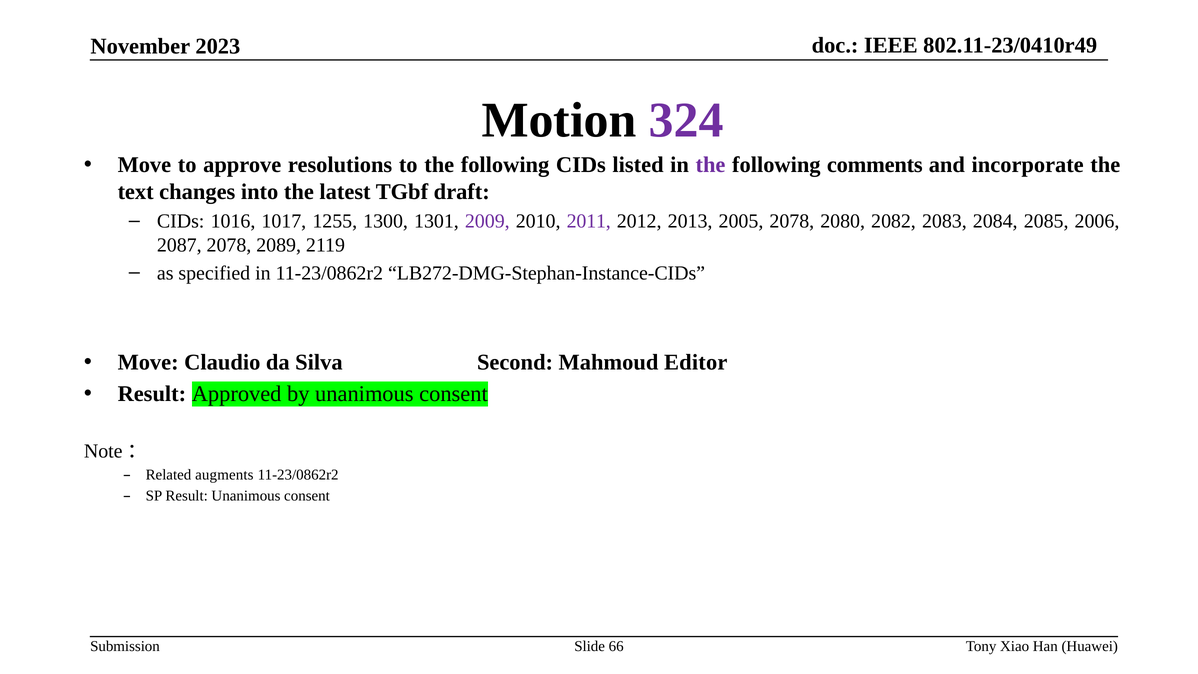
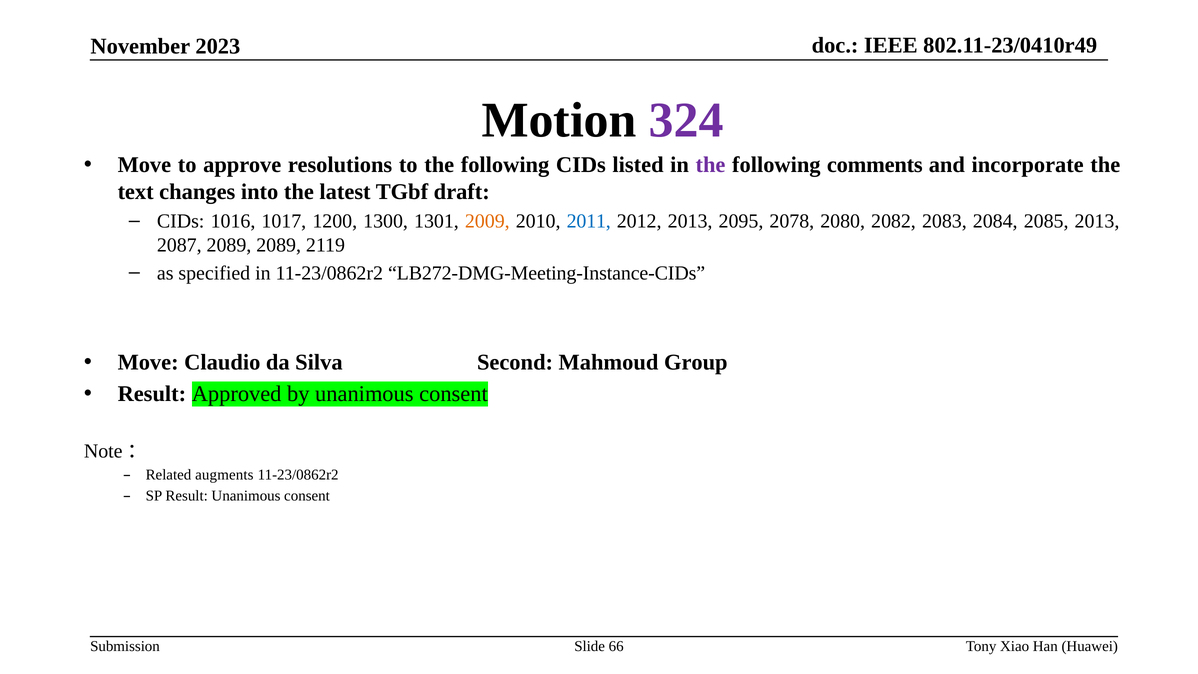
1255: 1255 -> 1200
2009 colour: purple -> orange
2011 colour: purple -> blue
2005: 2005 -> 2095
2085 2006: 2006 -> 2013
2087 2078: 2078 -> 2089
LB272-DMG-Stephan-Instance-CIDs: LB272-DMG-Stephan-Instance-CIDs -> LB272-DMG-Meeting-Instance-CIDs
Editor: Editor -> Group
